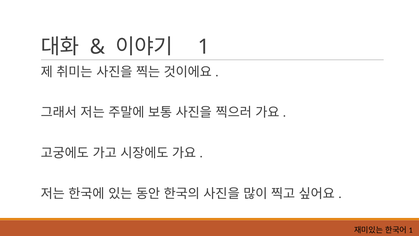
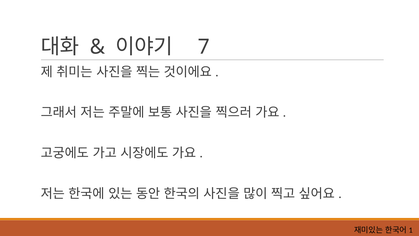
1: 1 -> 7
